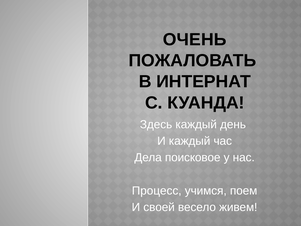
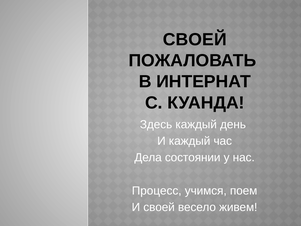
ОЧЕНЬ at (195, 39): ОЧЕНЬ -> СВОЕЙ
поисковое: поисковое -> состоянии
